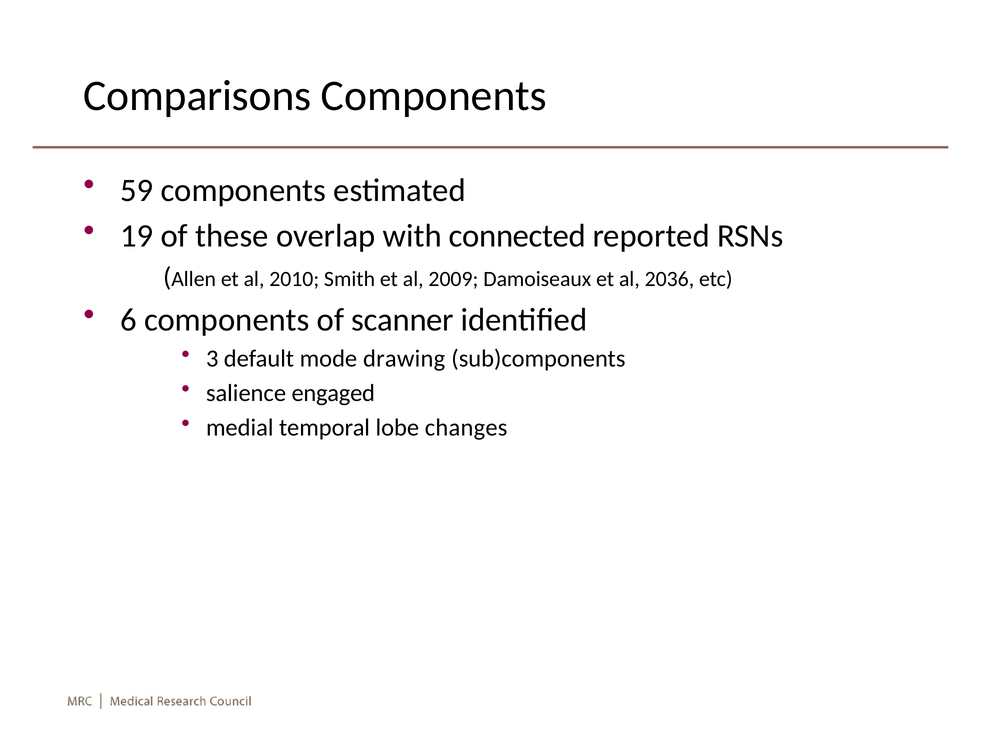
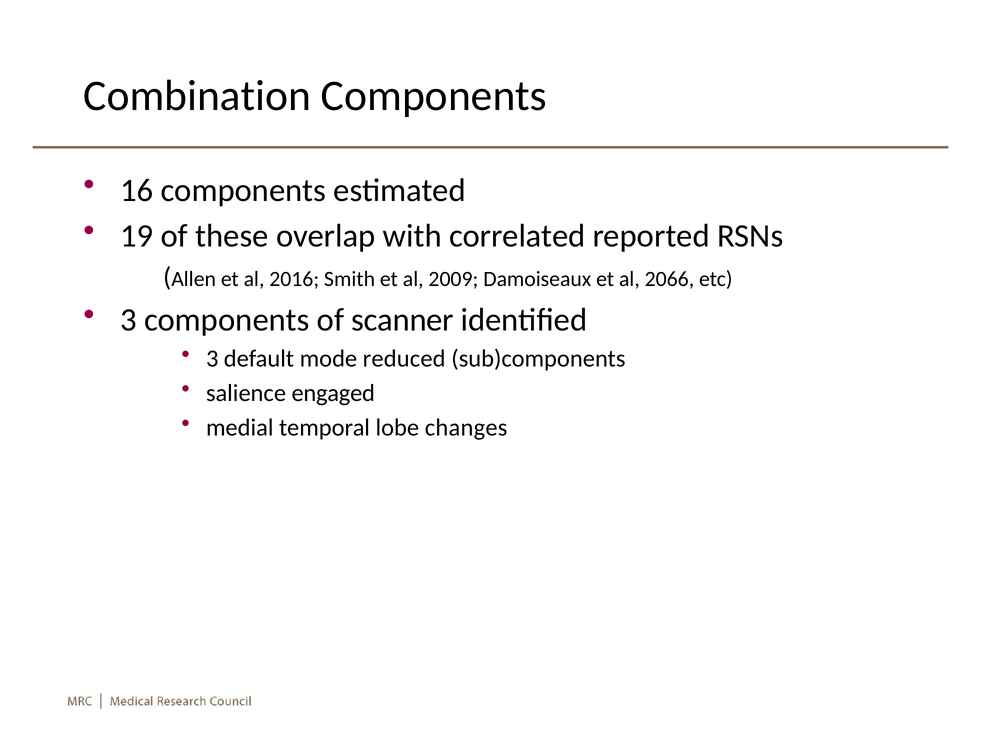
Comparisons: Comparisons -> Combination
59: 59 -> 16
connected: connected -> correlated
2010: 2010 -> 2016
2036: 2036 -> 2066
6 at (128, 320): 6 -> 3
drawing: drawing -> reduced
